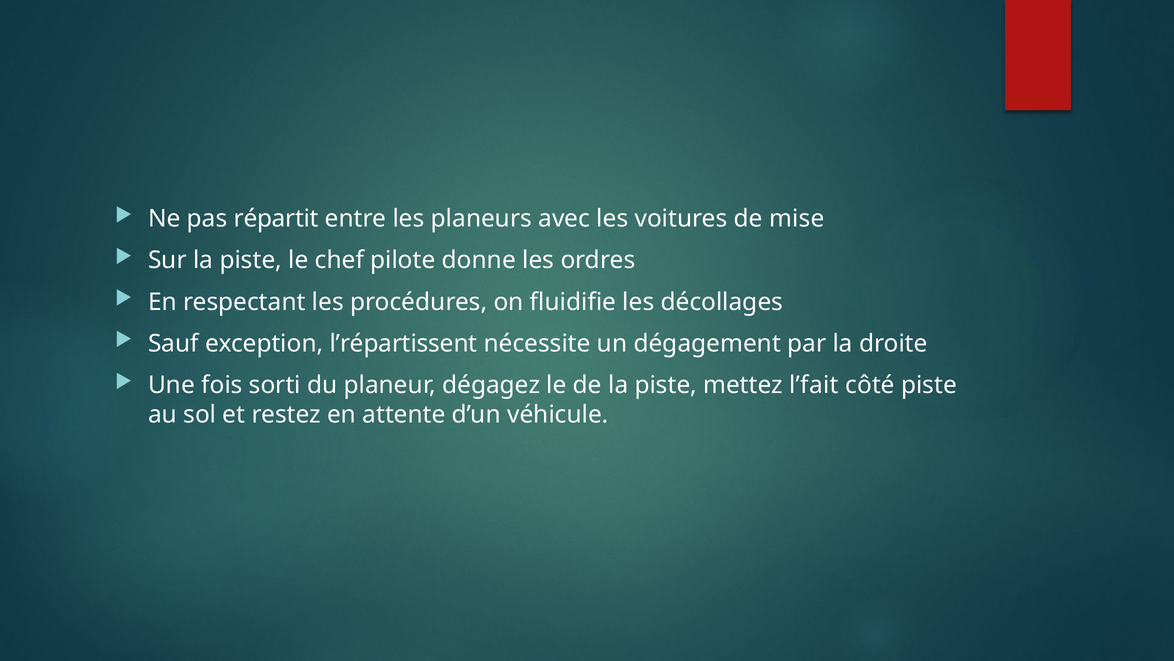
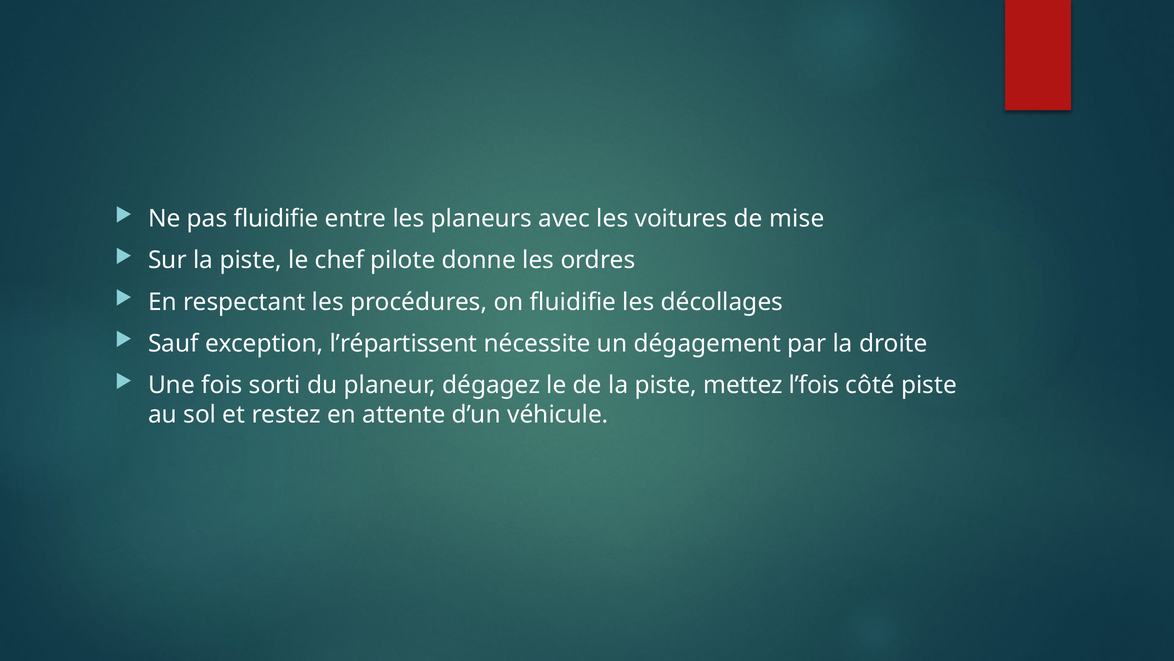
pas répartit: répartit -> fluidifie
l’fait: l’fait -> l’fois
